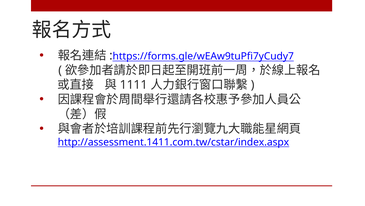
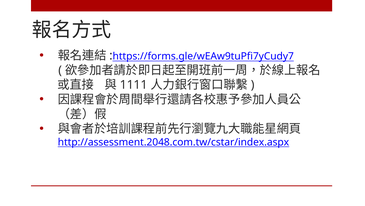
http://assessment.1411.com.tw/cstar/index.aspx: http://assessment.1411.com.tw/cstar/index.aspx -> http://assessment.2048.com.tw/cstar/index.aspx
